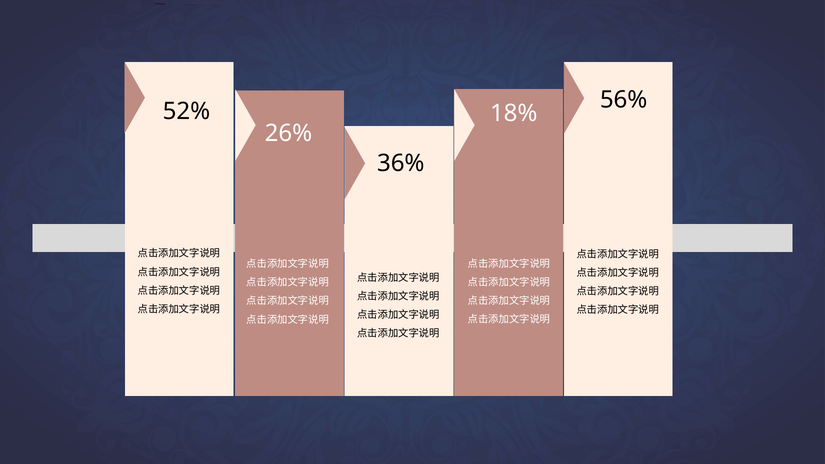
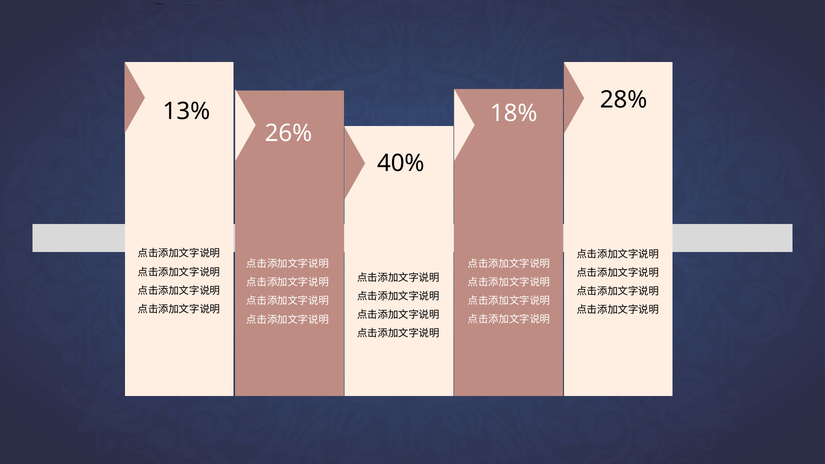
56%: 56% -> 28%
52%: 52% -> 13%
36%: 36% -> 40%
